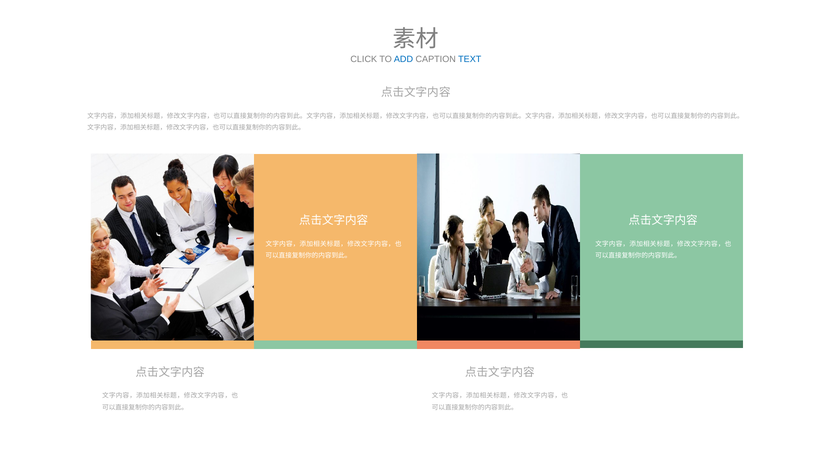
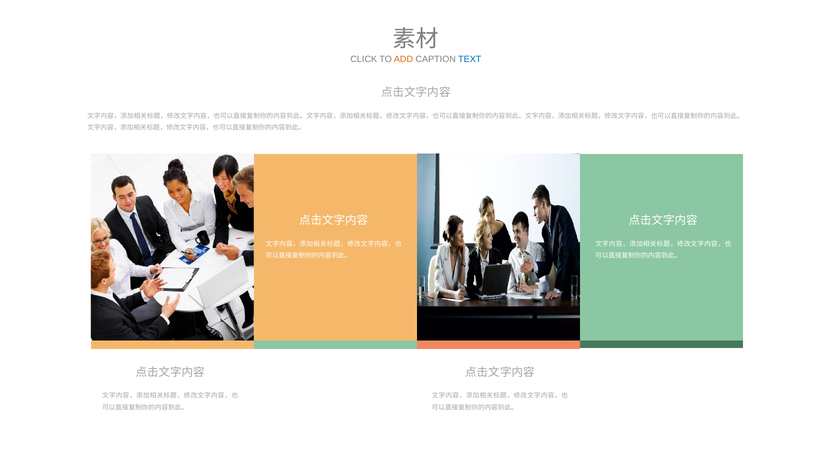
ADD colour: blue -> orange
